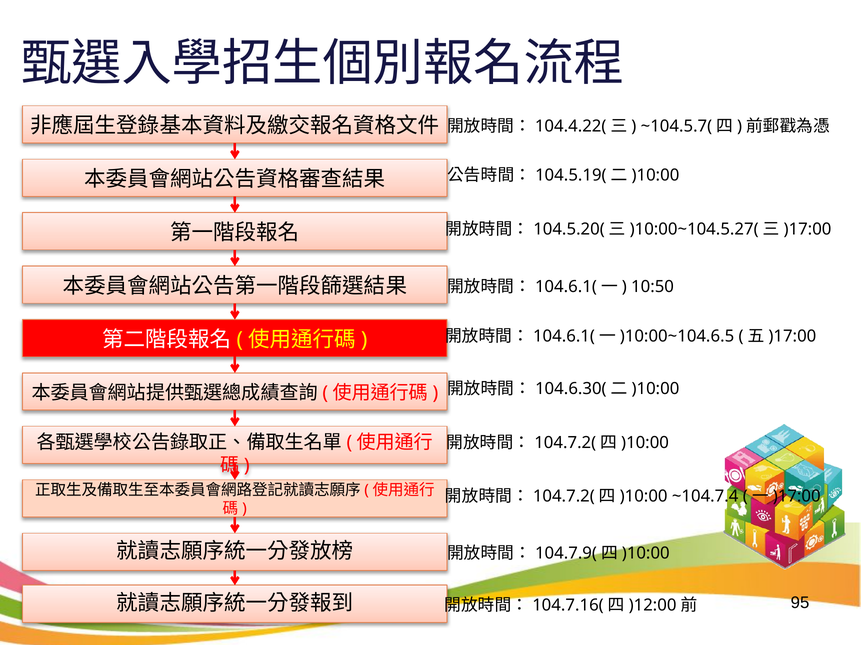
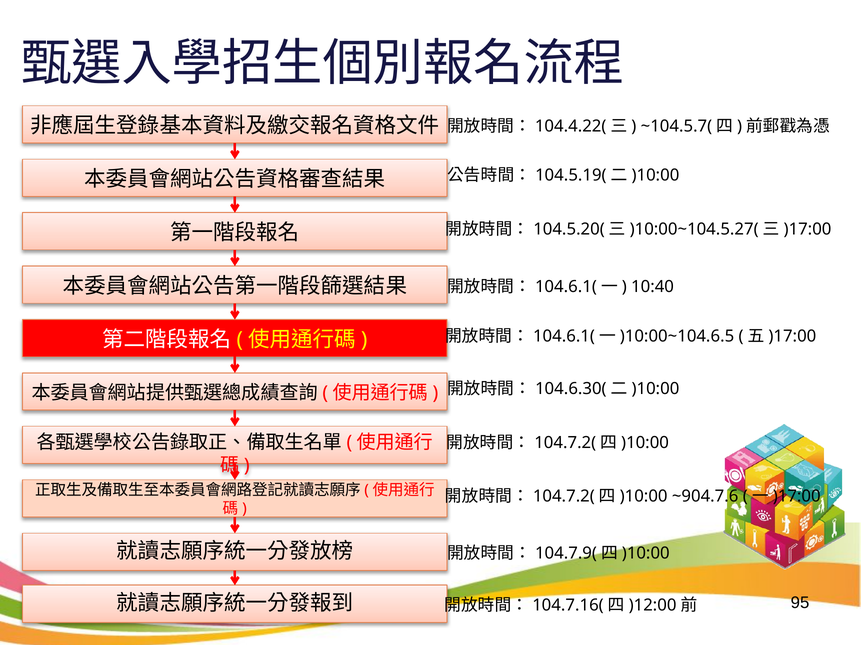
10:50: 10:50 -> 10:40
~104.7.4: ~104.7.4 -> ~904.7.6
